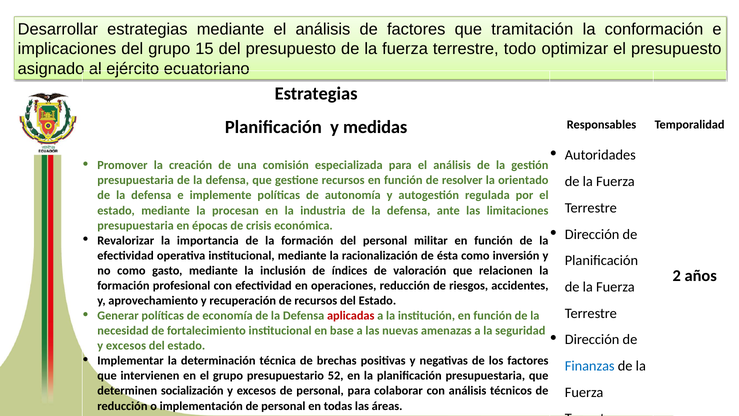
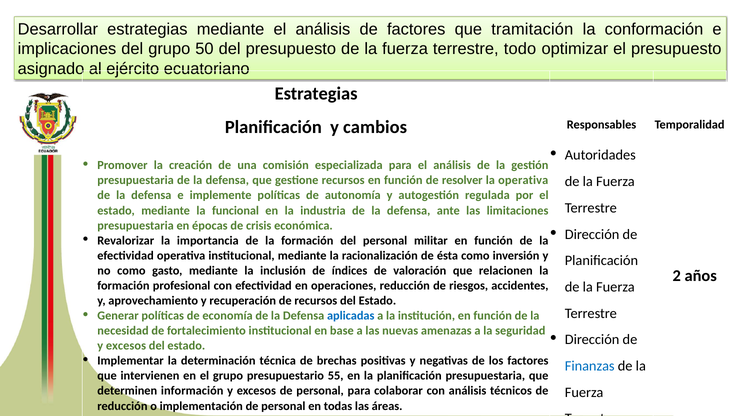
15: 15 -> 50
medidas: medidas -> cambios
la orientado: orientado -> operativa
procesan: procesan -> funcional
aplicadas colour: red -> blue
52: 52 -> 55
socialización: socialización -> información
